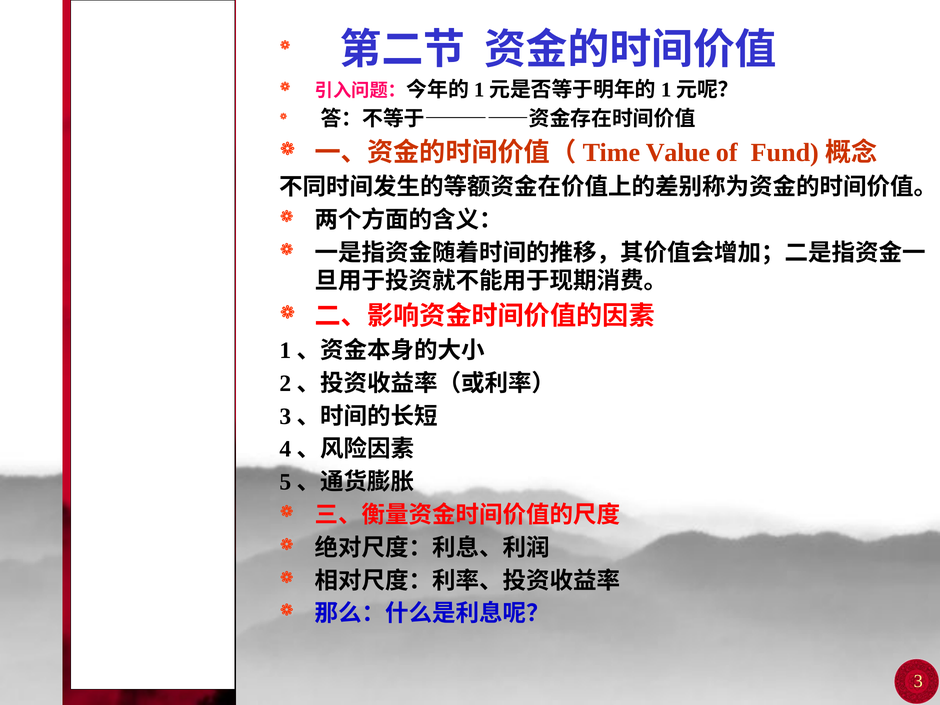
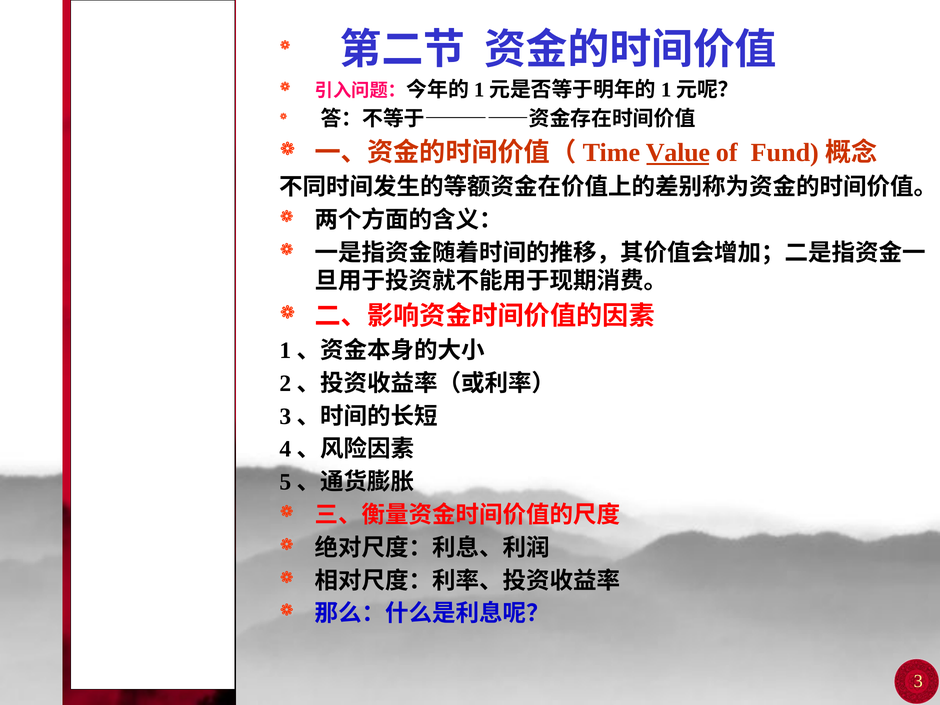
Value underline: none -> present
